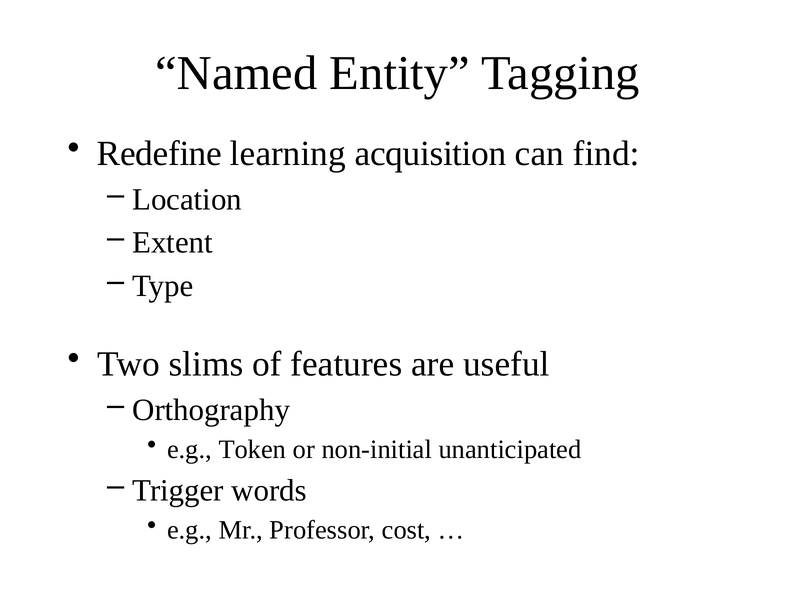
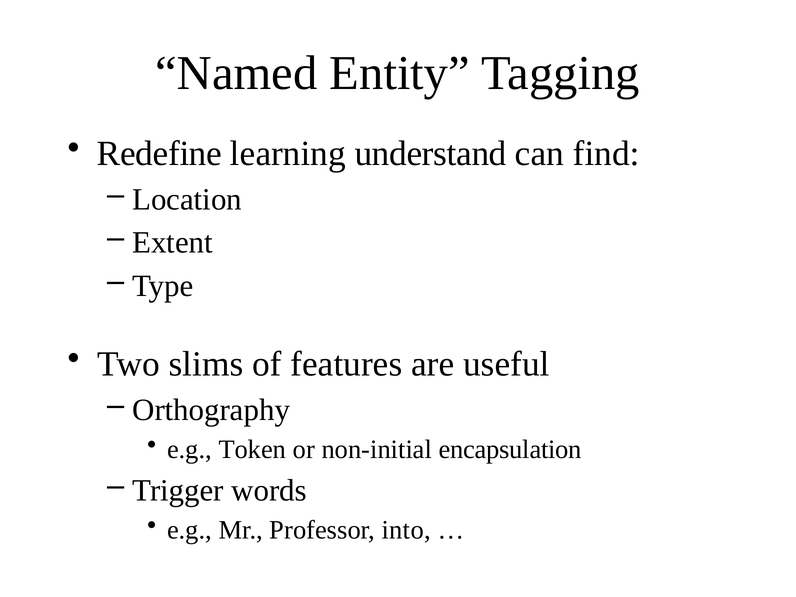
acquisition: acquisition -> understand
unanticipated: unanticipated -> encapsulation
cost: cost -> into
